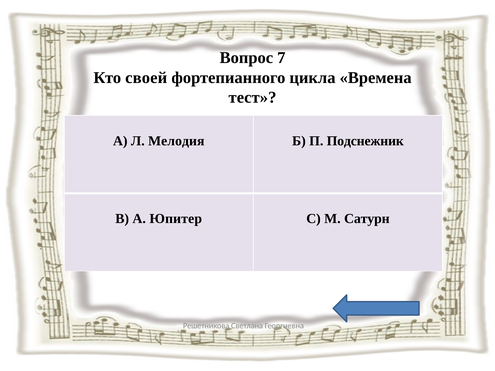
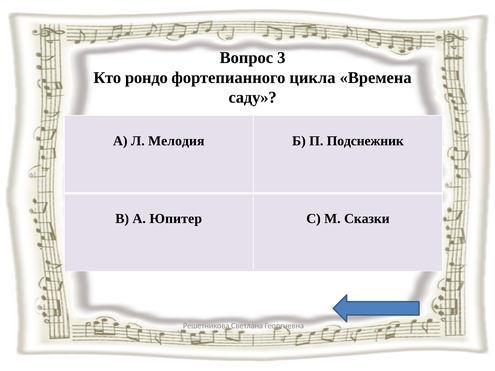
7: 7 -> 3
своей: своей -> рондо
тест: тест -> саду
Сатурн: Сатурн -> Сказки
